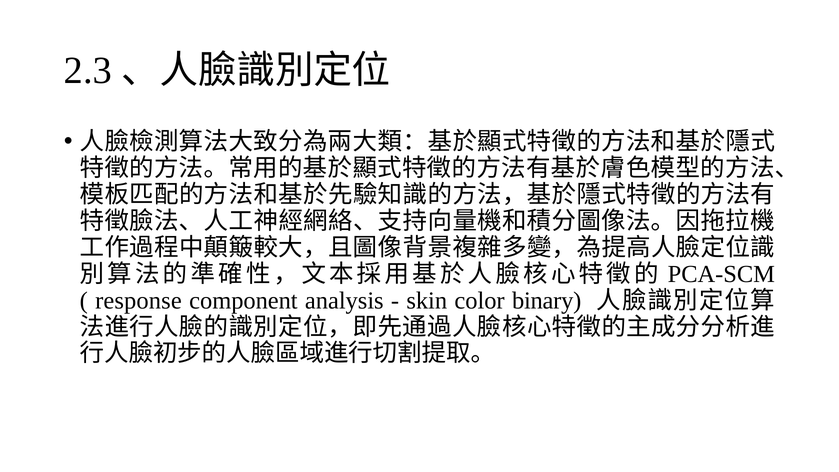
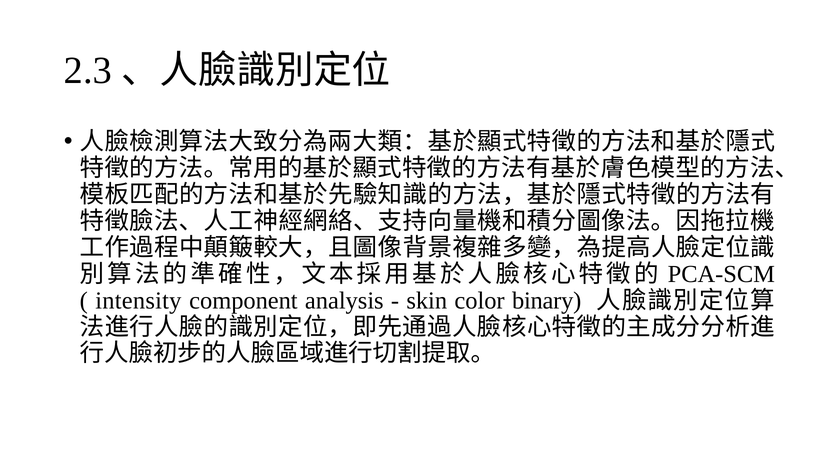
response: response -> intensity
